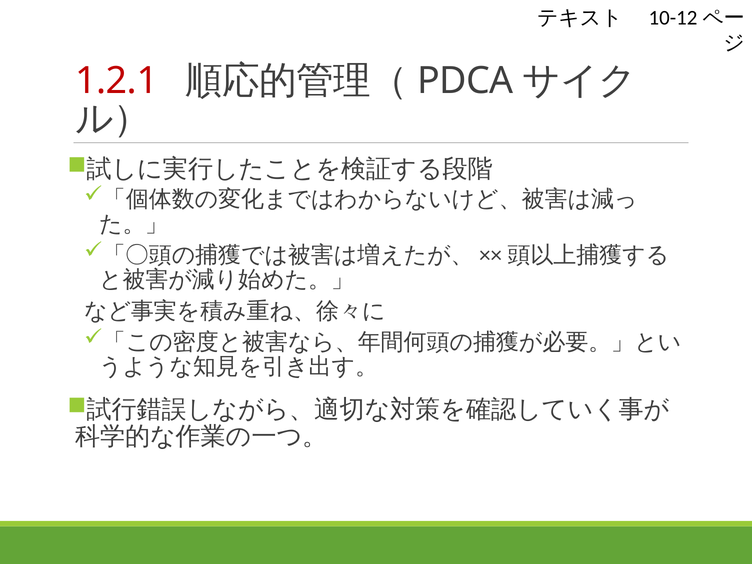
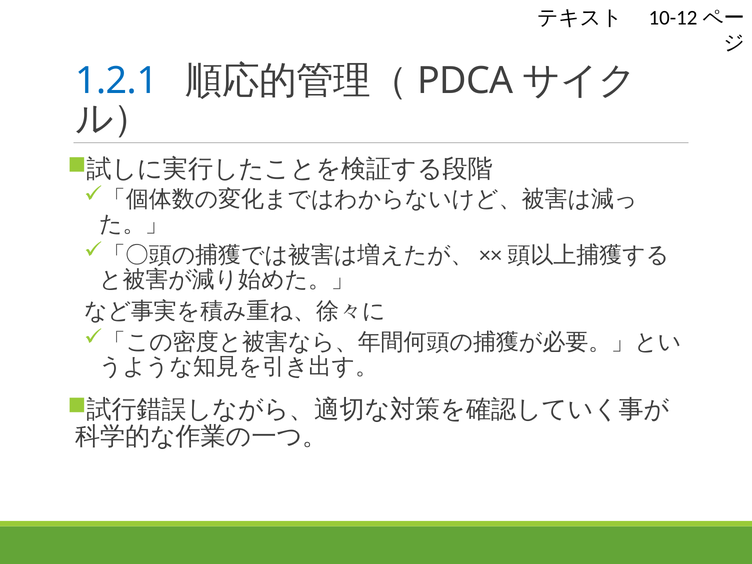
1.2.1 colour: red -> blue
